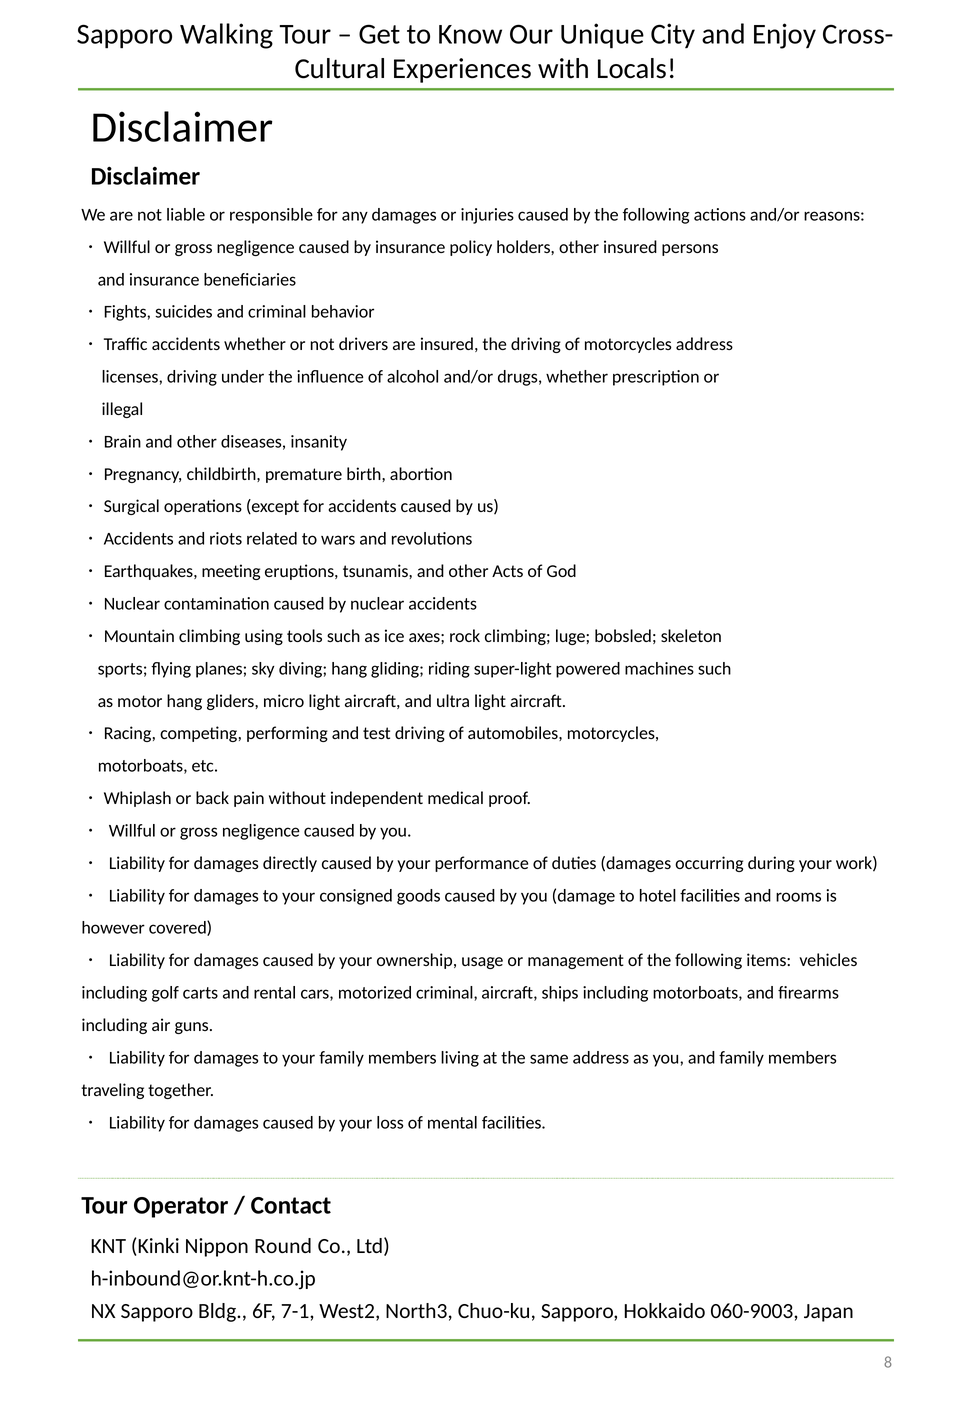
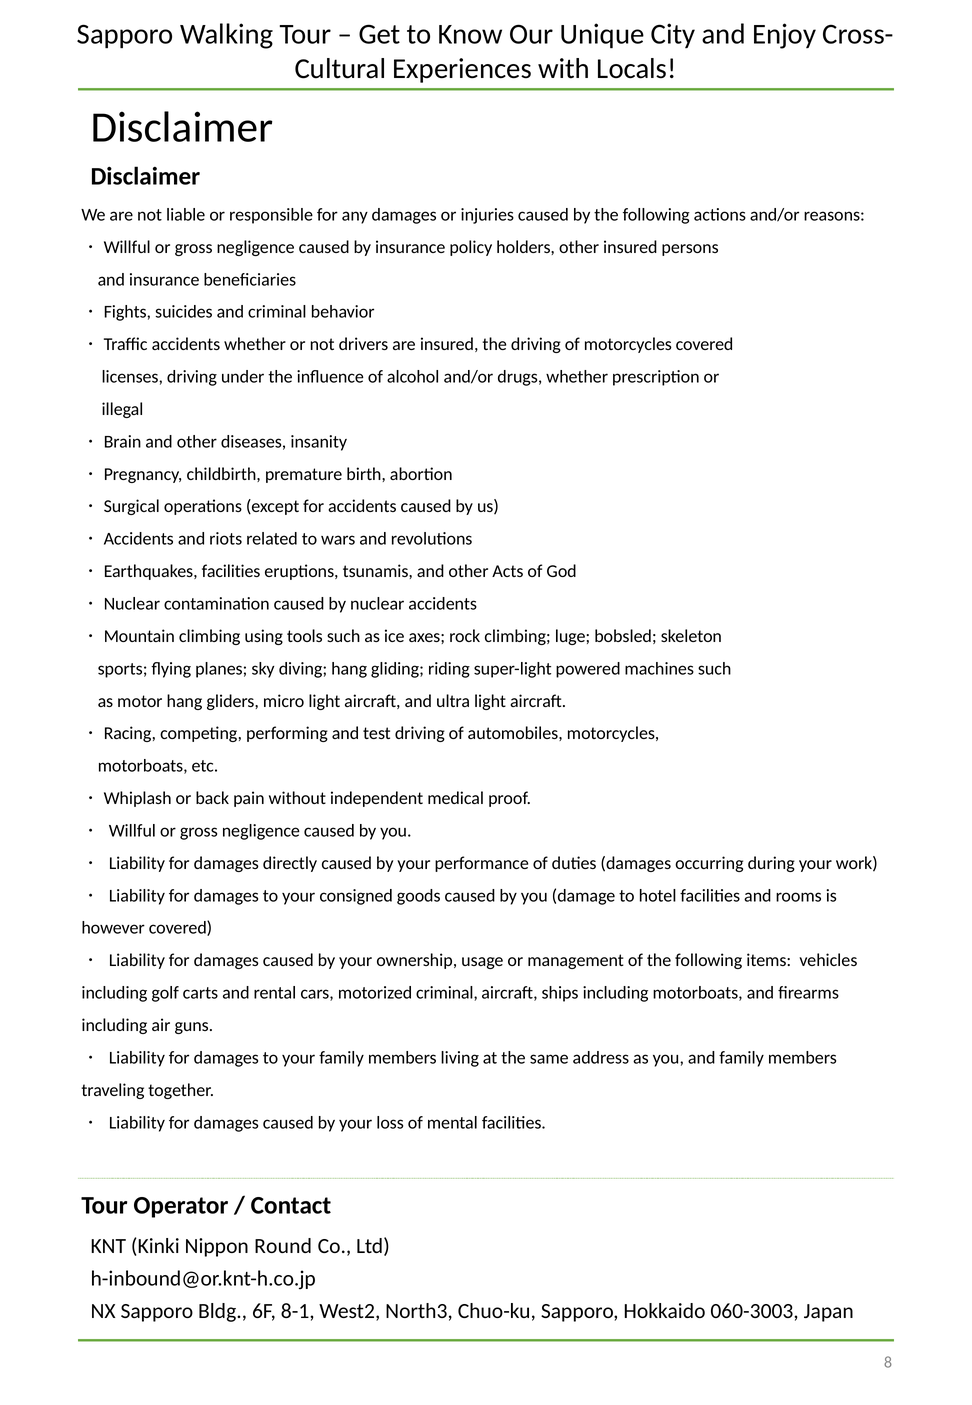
motorcycles address: address -> covered
meeting at (231, 571): meeting -> facilities
7-1: 7-1 -> 8-1
060-9003: 060-9003 -> 060-3003
